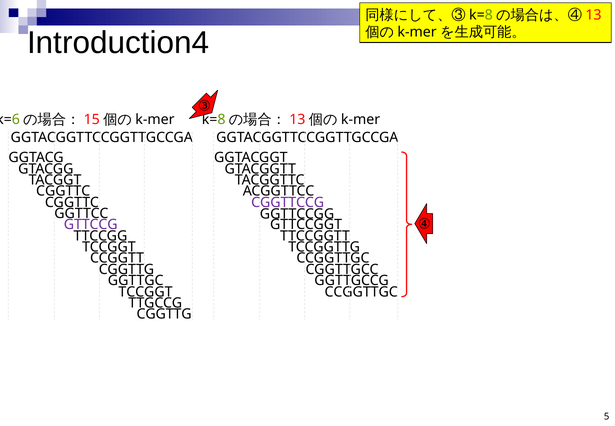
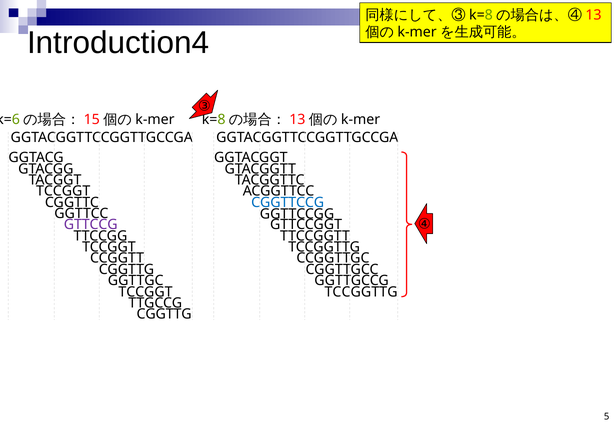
CGGTTC at (63, 191): CGGTTC -> TCCGGT
CGGTTCCG colour: purple -> blue
CCGGTTGC at (361, 292): CCGGTTGC -> TCCGGTTG
